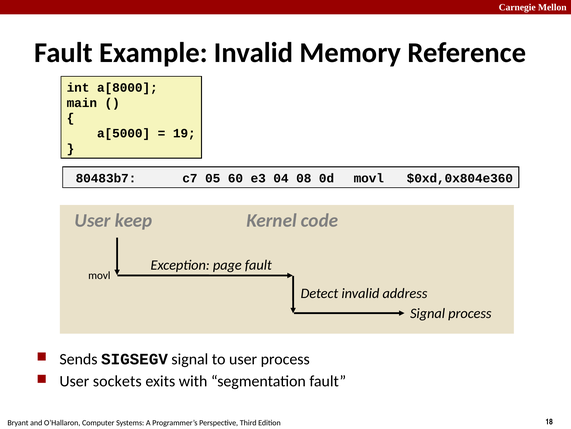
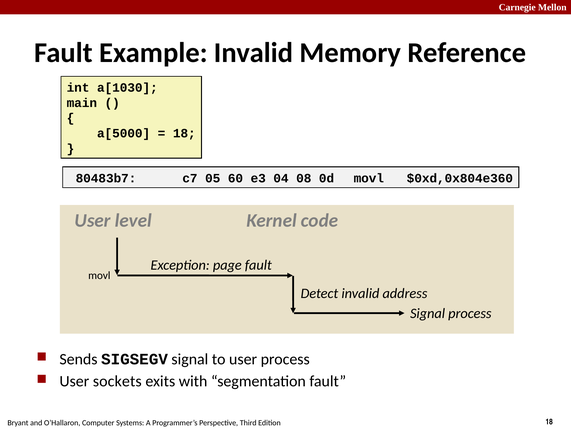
a[8000: a[8000 -> a[1030
19 at (184, 133): 19 -> 18
keep: keep -> level
